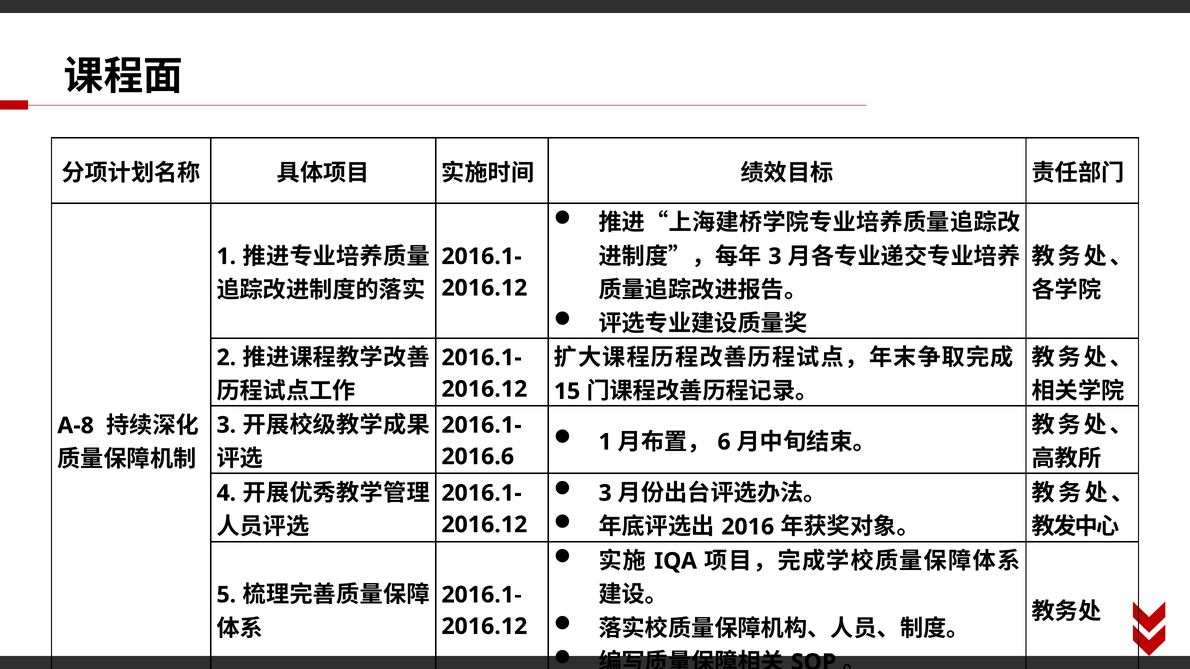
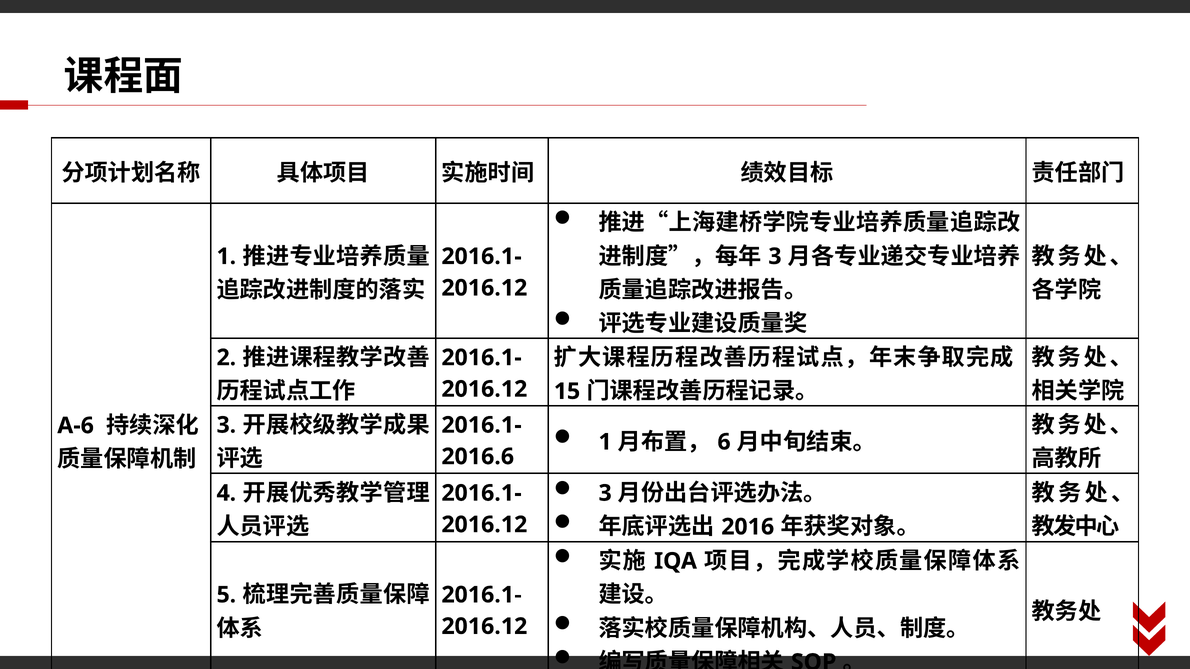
A-8: A-8 -> A-6
